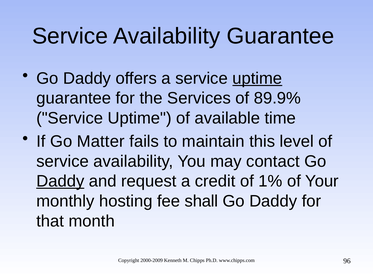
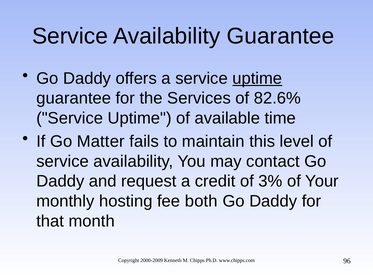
89.9%: 89.9% -> 82.6%
Daddy at (60, 181) underline: present -> none
1%: 1% -> 3%
shall: shall -> both
